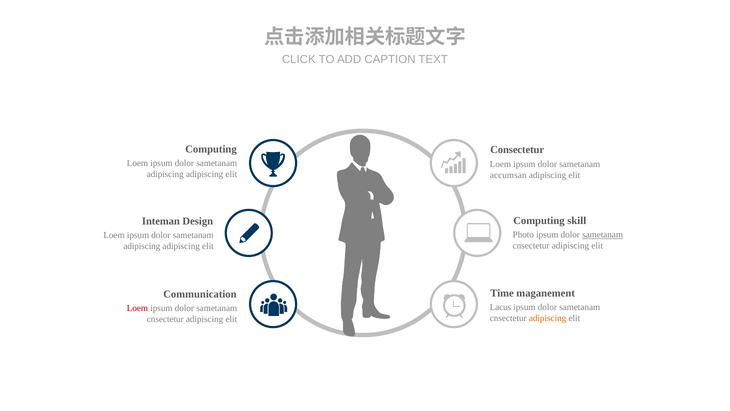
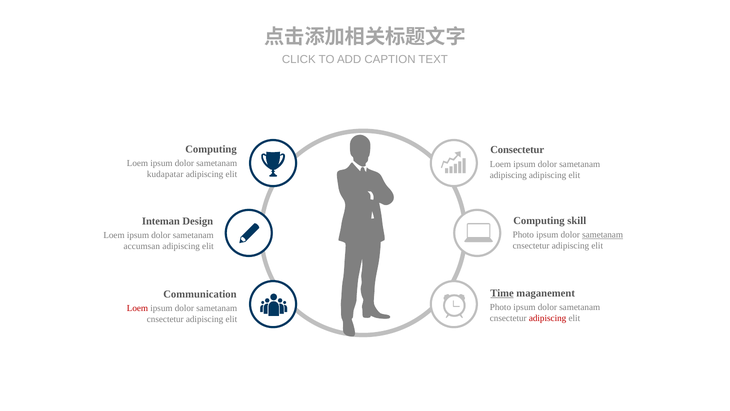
adipiscing at (165, 174): adipiscing -> kudapatar
accumsan at (508, 175): accumsan -> adipiscing
adipiscing at (142, 246): adipiscing -> accumsan
Time underline: none -> present
Lacus at (500, 307): Lacus -> Photo
adipiscing at (548, 318) colour: orange -> red
